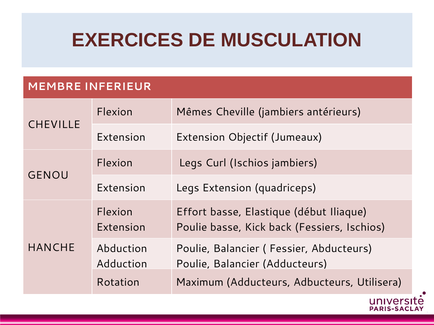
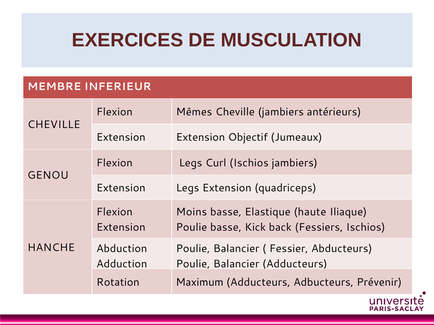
Effort: Effort -> Moins
début: début -> haute
Utilisera: Utilisera -> Prévenir
